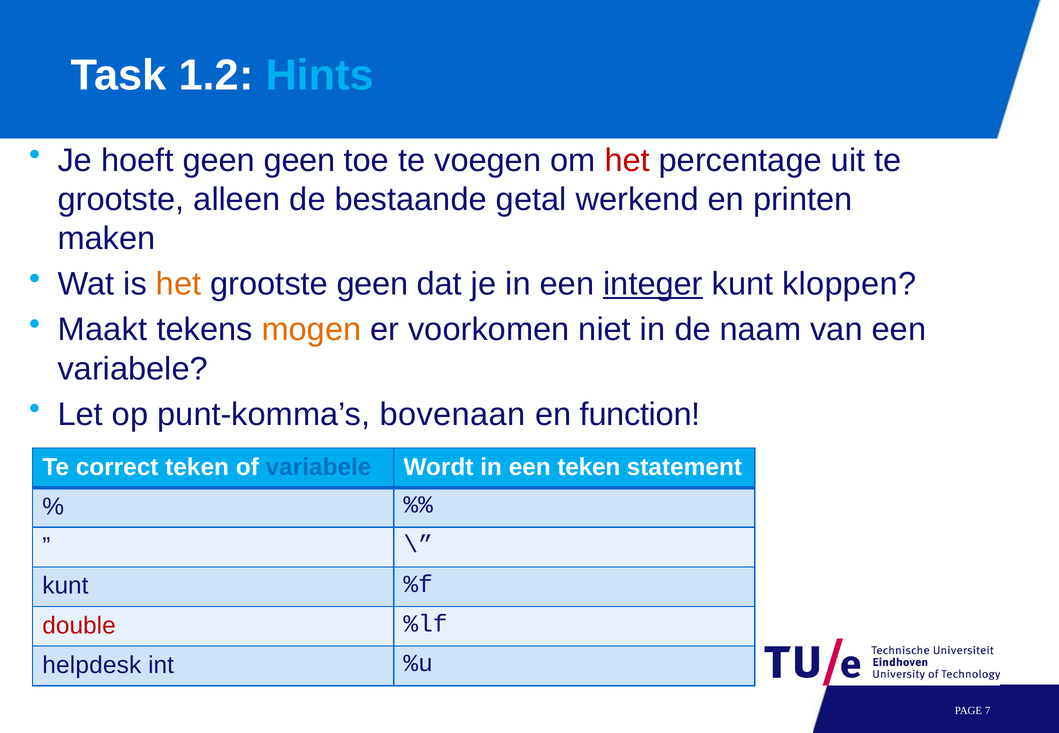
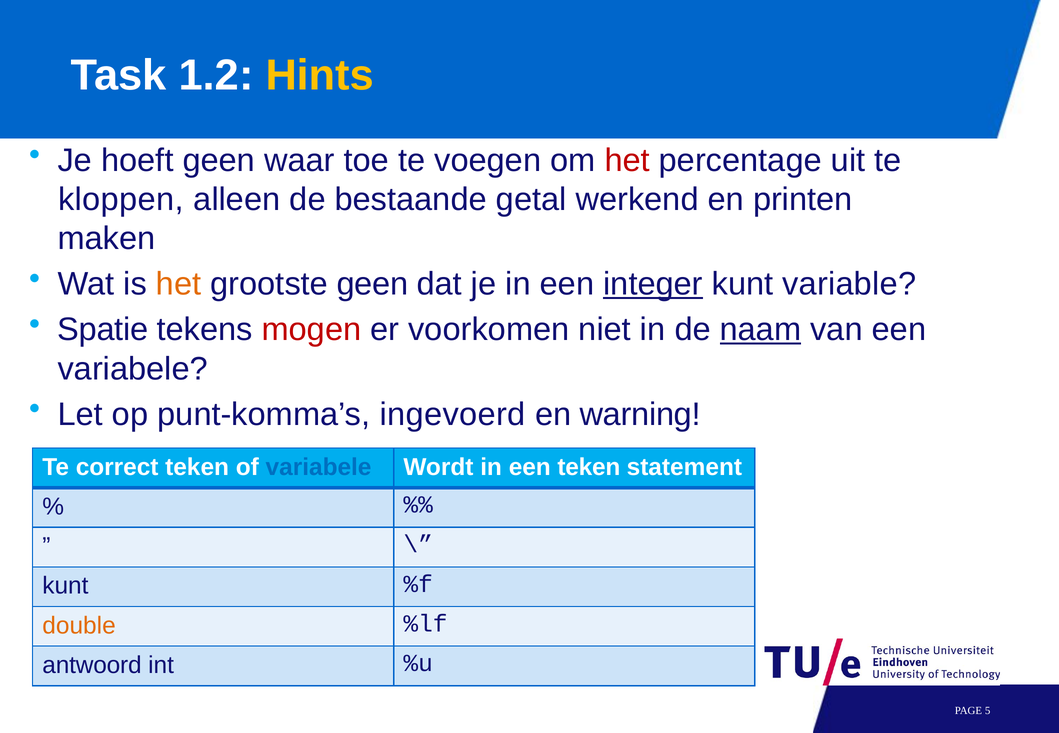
Hints colour: light blue -> yellow
geen geen: geen -> waar
grootste at (121, 199): grootste -> kloppen
kloppen: kloppen -> variable
Maakt: Maakt -> Spatie
mogen colour: orange -> red
naam underline: none -> present
bovenaan: bovenaan -> ingevoerd
function: function -> warning
double colour: red -> orange
helpdesk: helpdesk -> antwoord
7: 7 -> 5
